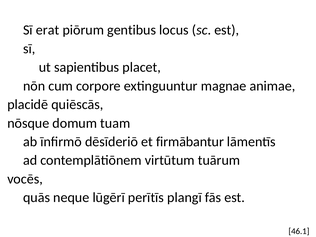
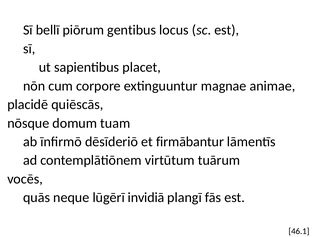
erat: erat -> bellī
perītīs: perītīs -> invidiā
